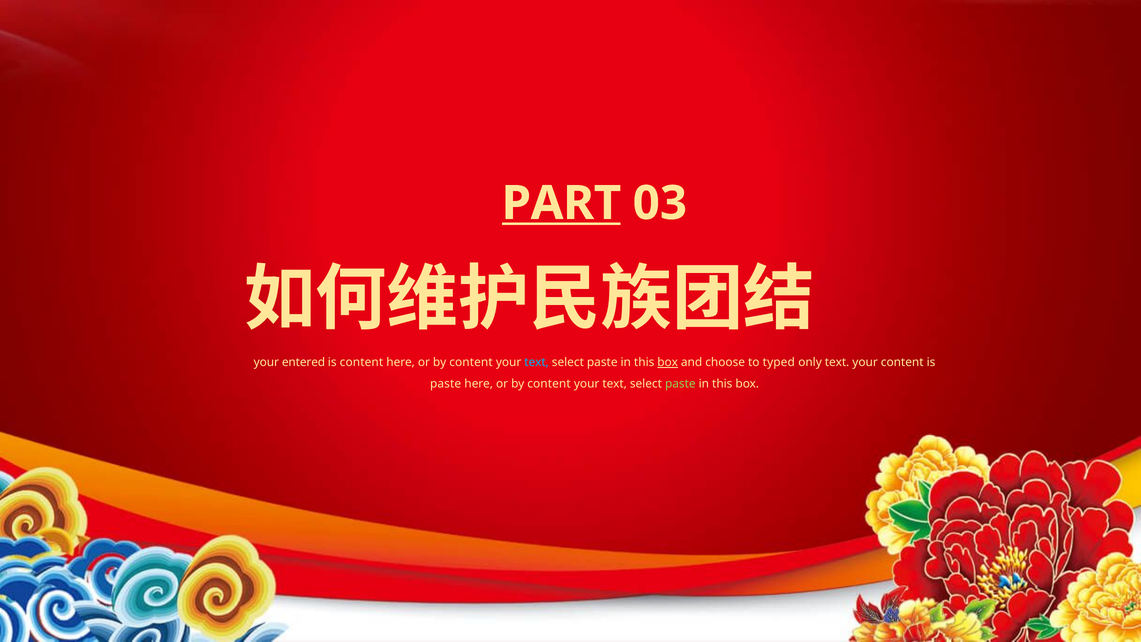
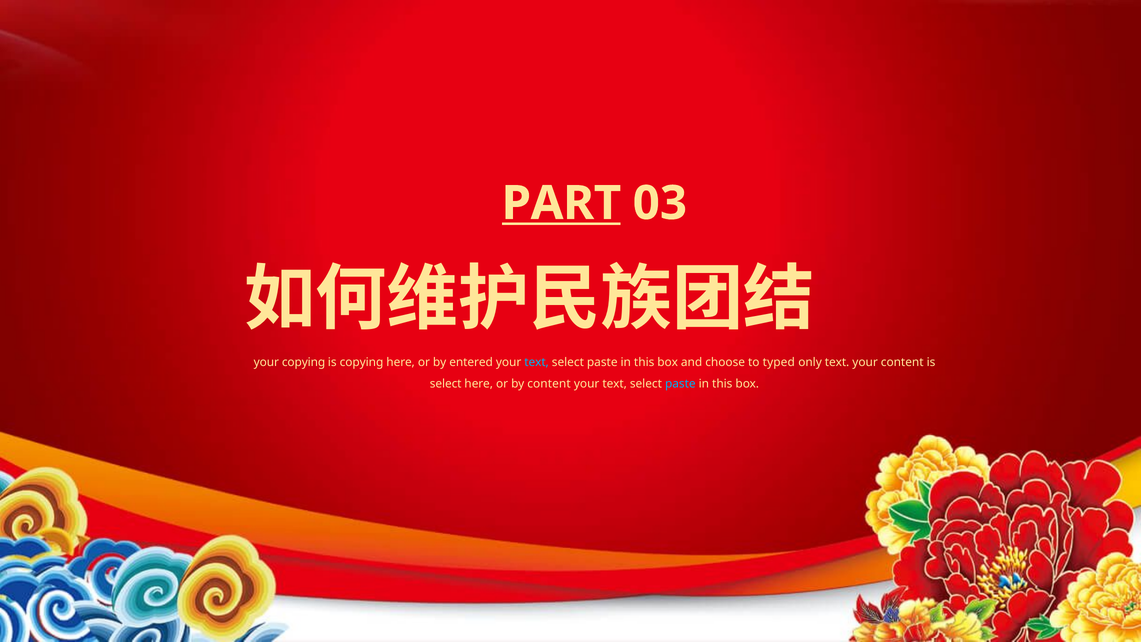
your entered: entered -> copying
is content: content -> copying
content at (471, 362): content -> entered
box at (668, 362) underline: present -> none
paste at (446, 384): paste -> select
paste at (680, 384) colour: light green -> light blue
